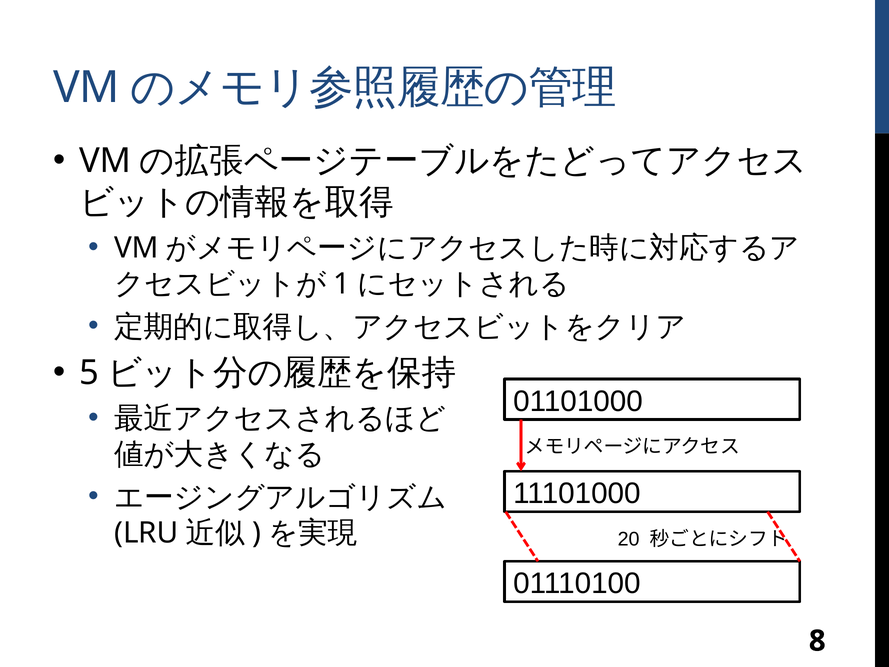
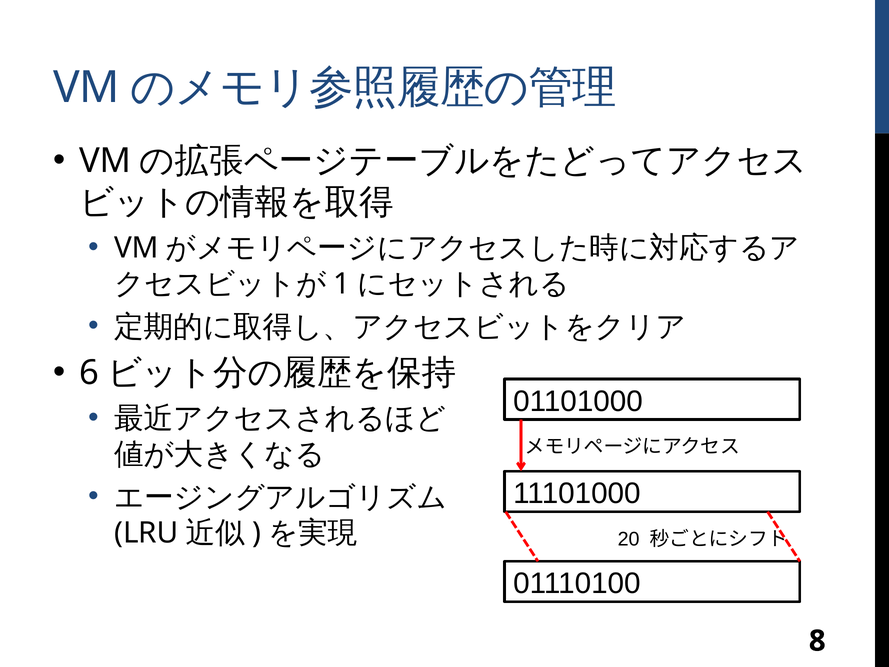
5: 5 -> 6
